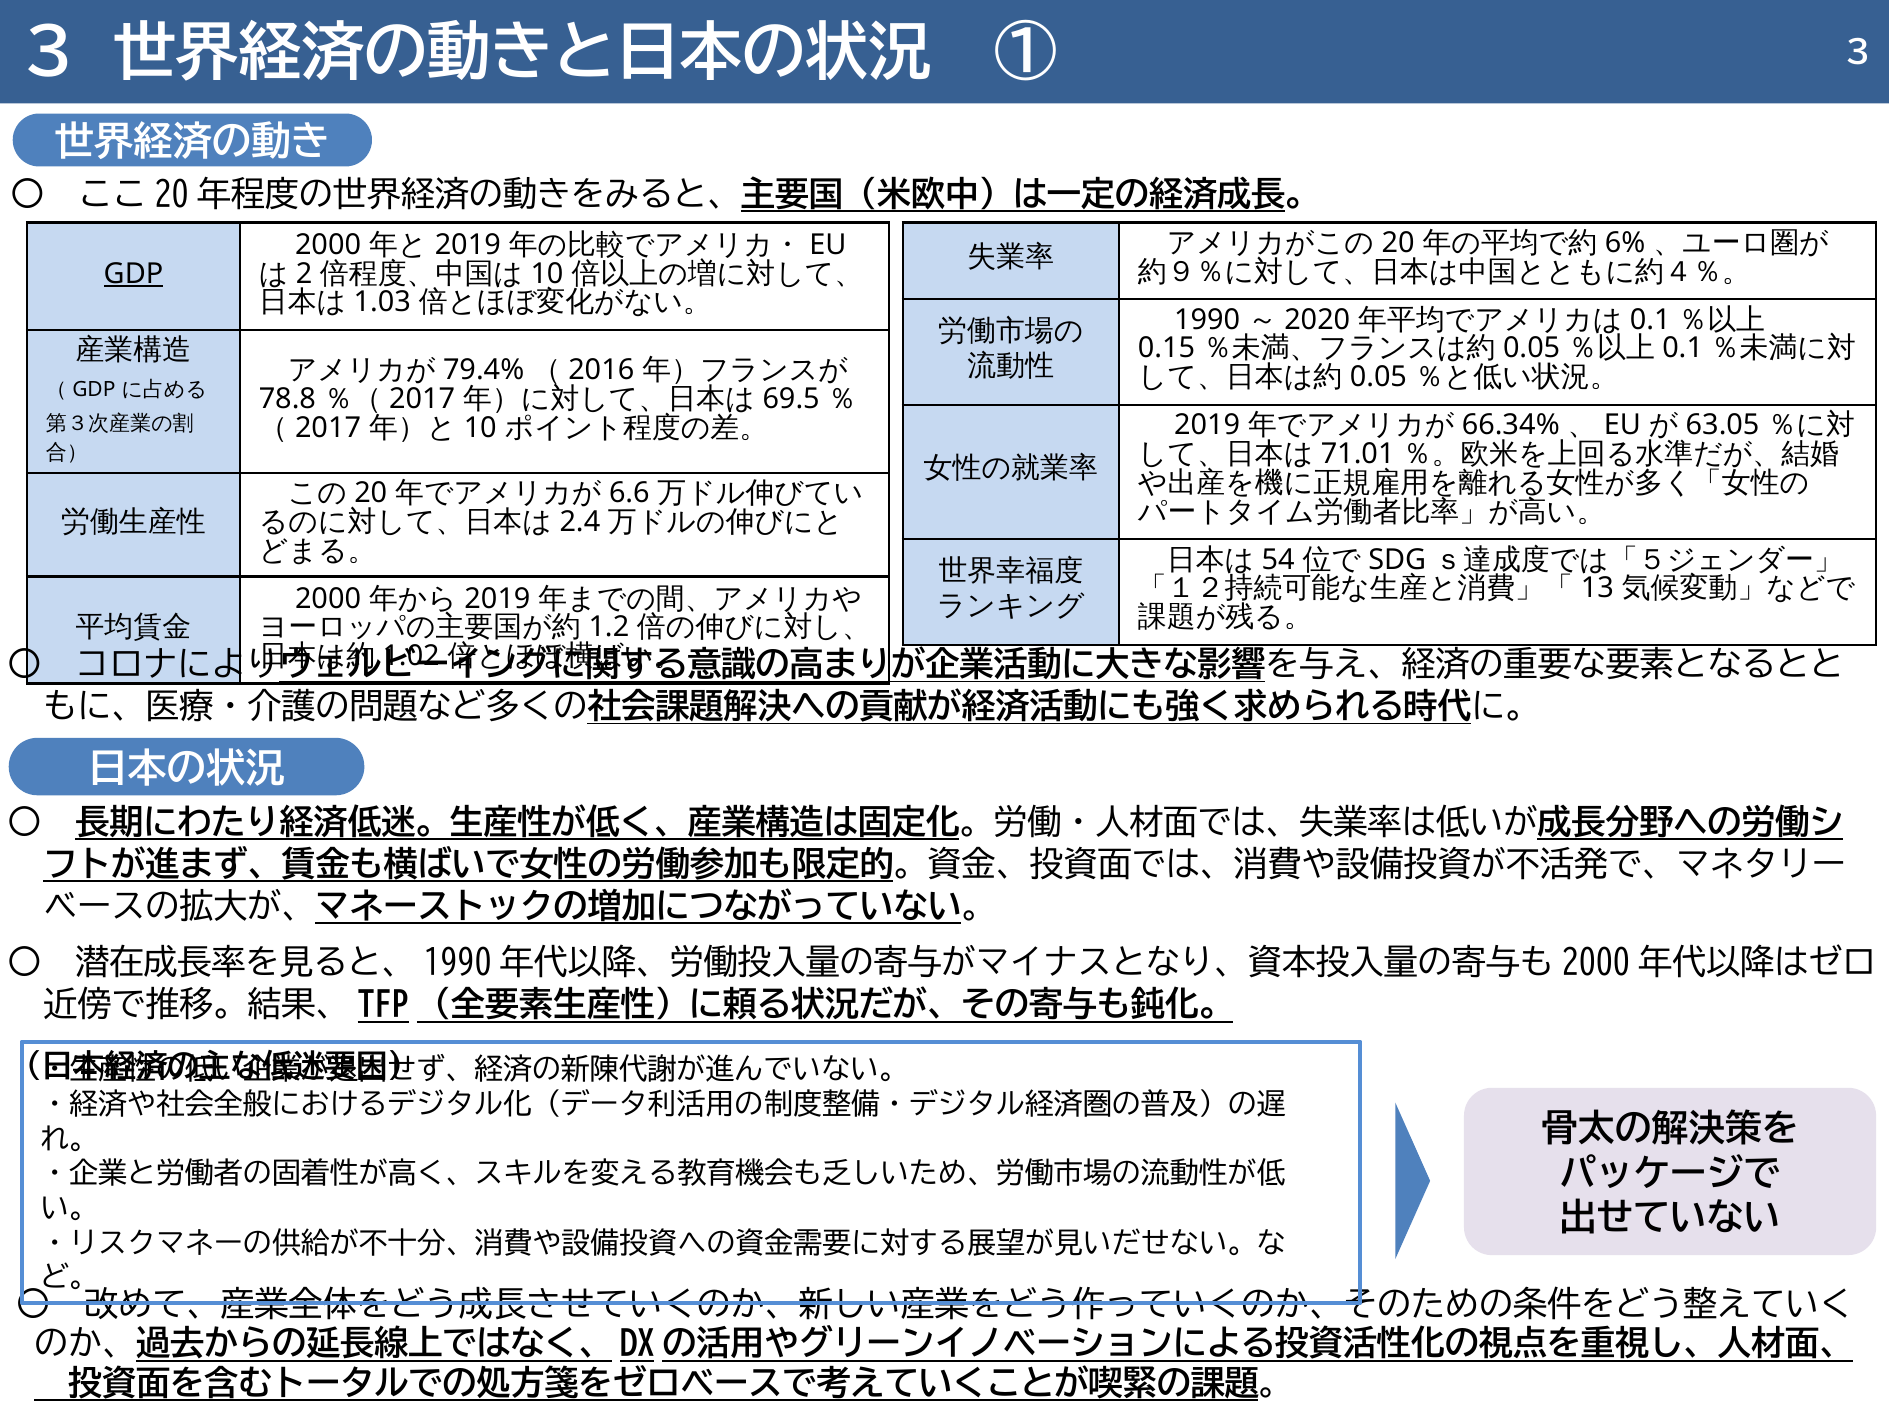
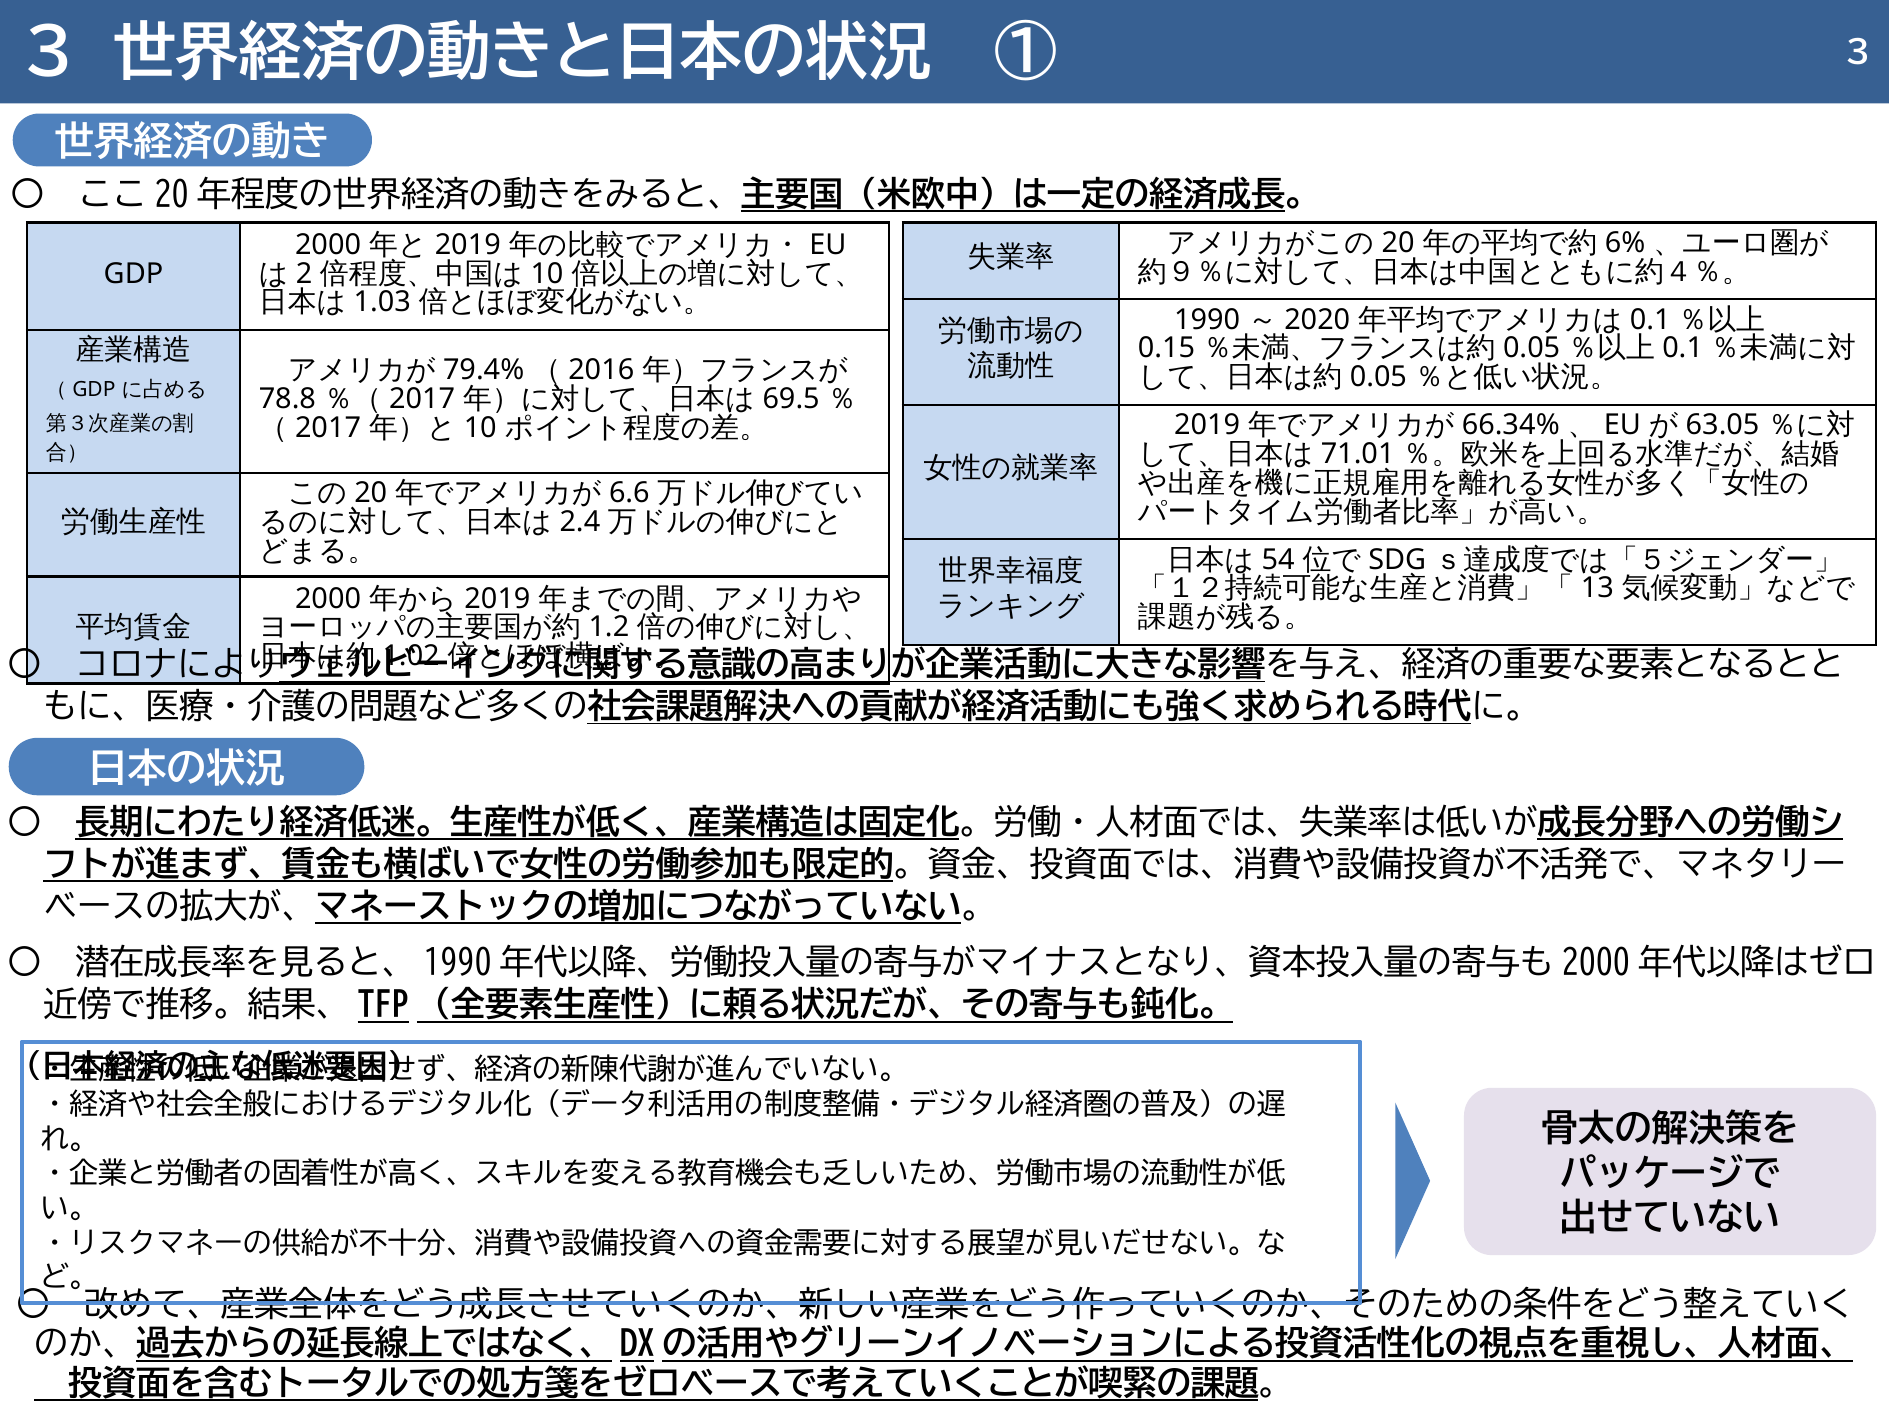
GDP at (134, 274) underline: present -> none
